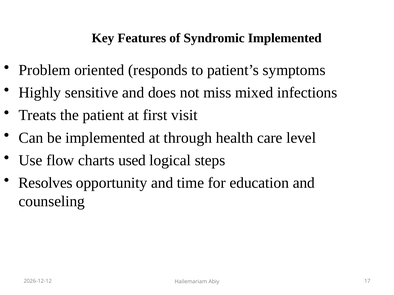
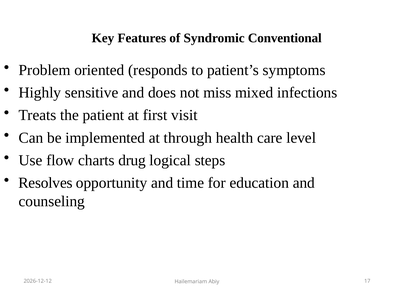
Syndromic Implemented: Implemented -> Conventional
used: used -> drug
